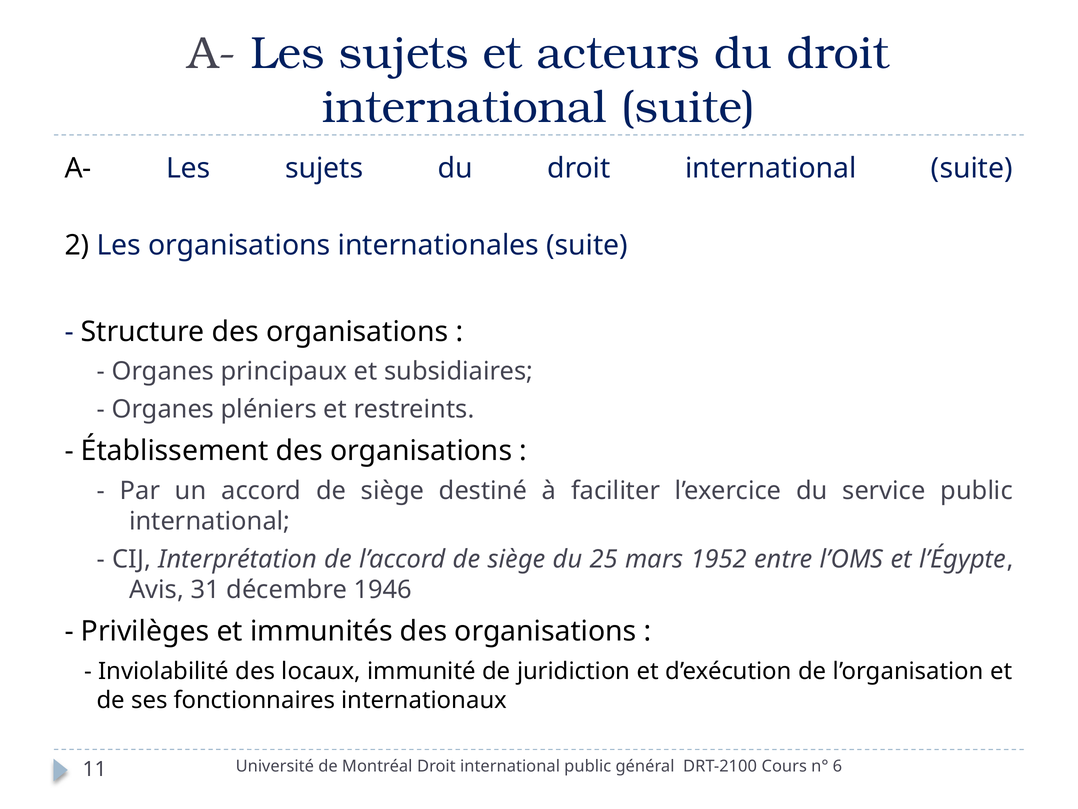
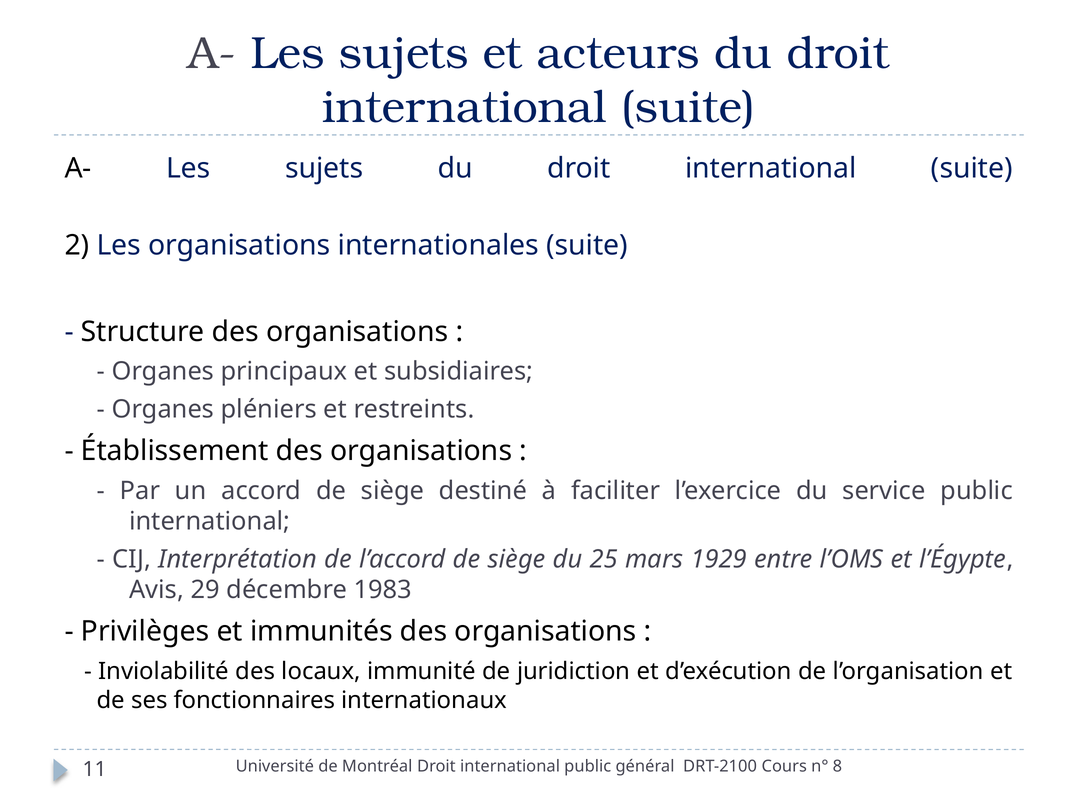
1952: 1952 -> 1929
31: 31 -> 29
1946: 1946 -> 1983
6: 6 -> 8
